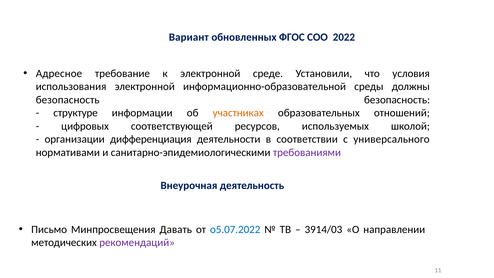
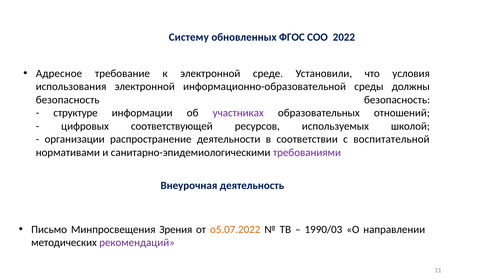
Вариант: Вариант -> Систему
участниках colour: orange -> purple
дифференциация: дифференциация -> распространение
универсального: универсального -> воспитательной
Давать: Давать -> Зрения
о5.07.2022 colour: blue -> orange
3914/03: 3914/03 -> 1990/03
